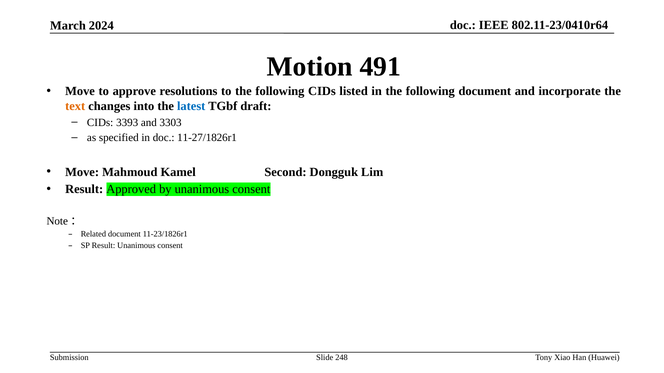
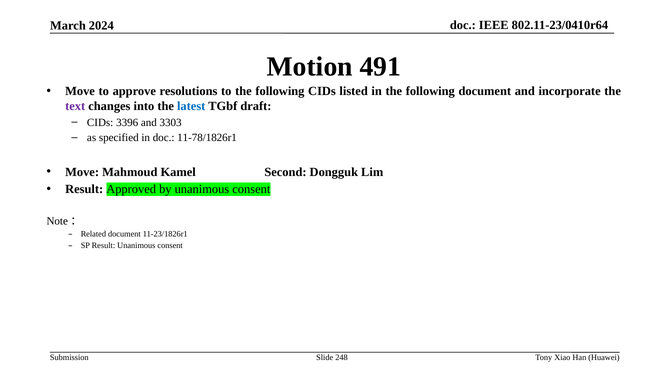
text colour: orange -> purple
3393: 3393 -> 3396
11-27/1826r1: 11-27/1826r1 -> 11-78/1826r1
